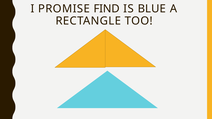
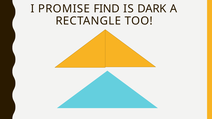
BLUE: BLUE -> DARK
